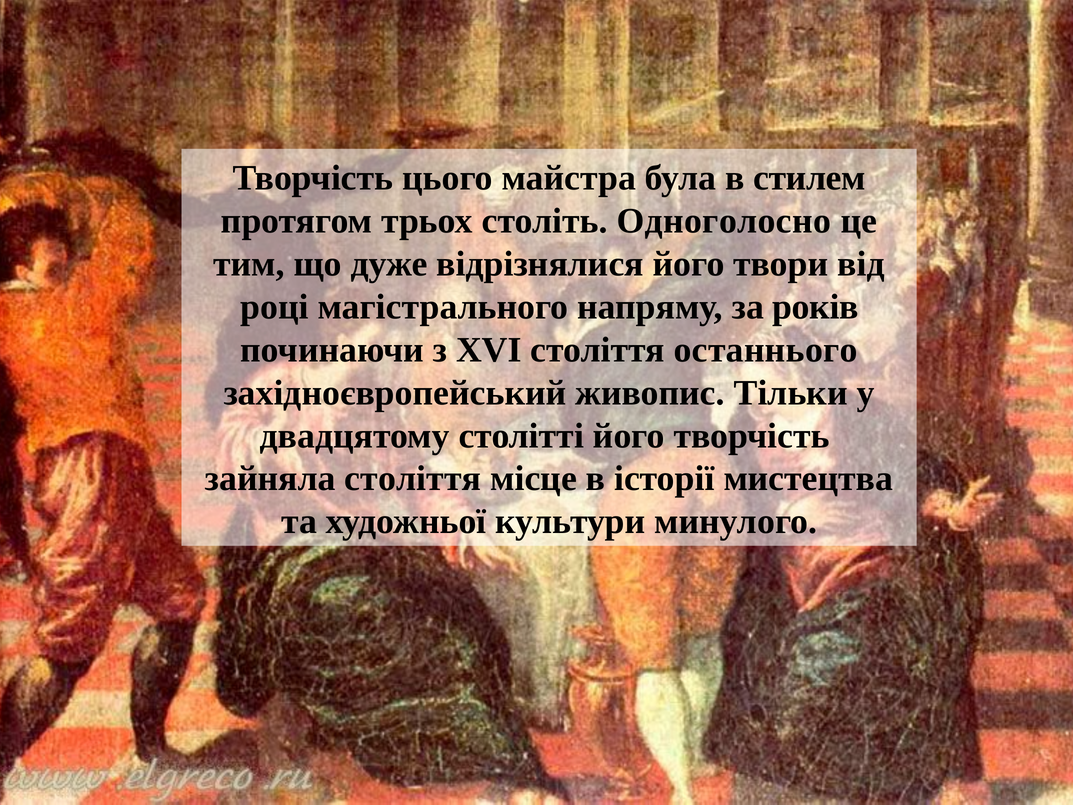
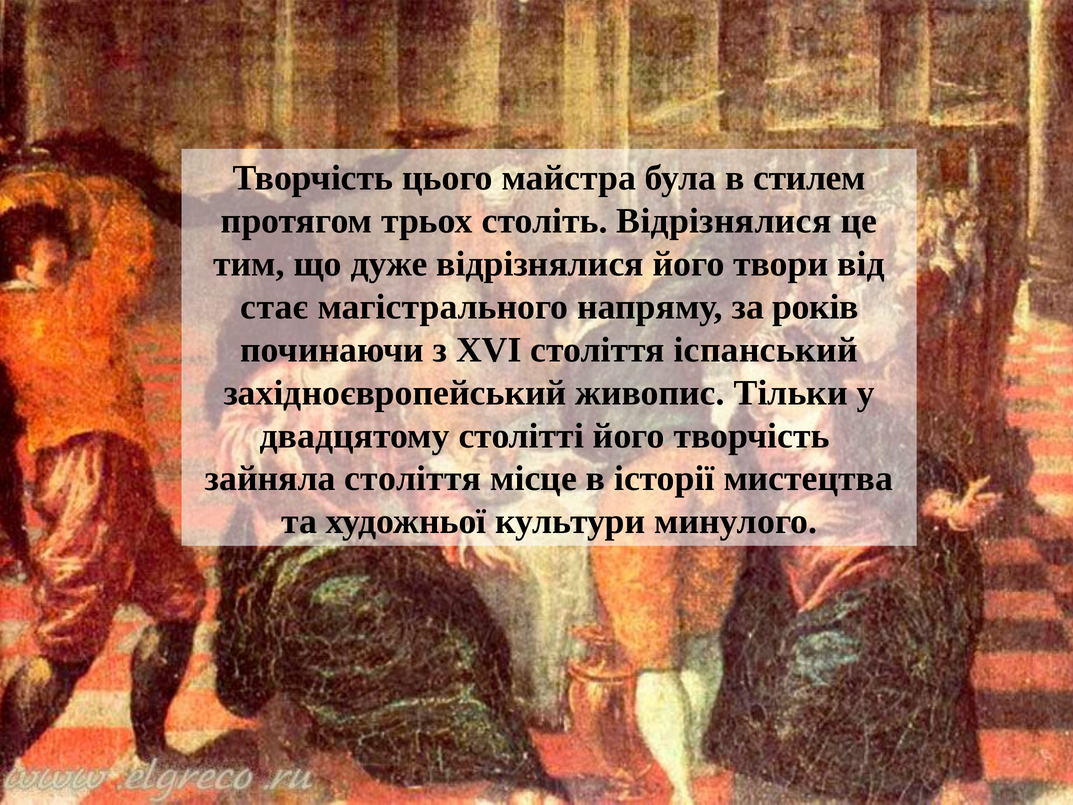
століть Одноголосно: Одноголосно -> Відрізнялися
році: році -> стає
останнього: останнього -> іспанський
